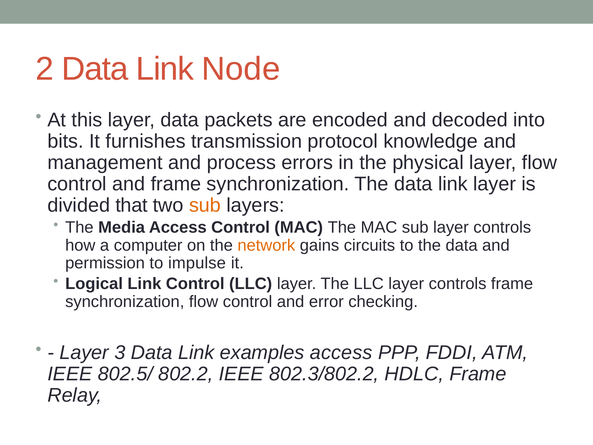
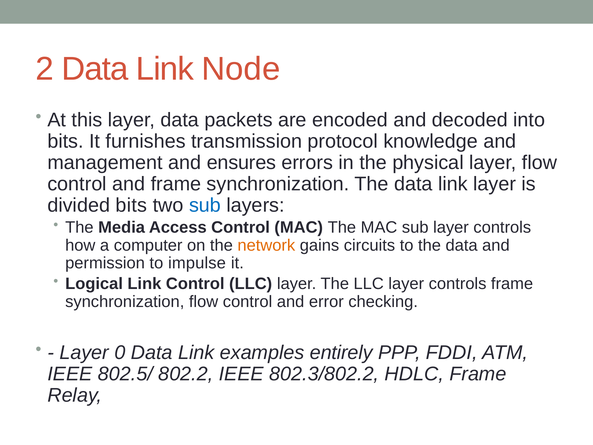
process: process -> ensures
divided that: that -> bits
sub at (205, 205) colour: orange -> blue
3: 3 -> 0
examples access: access -> entirely
